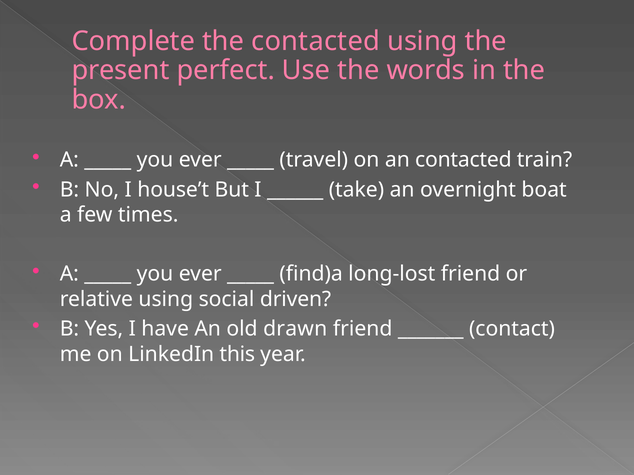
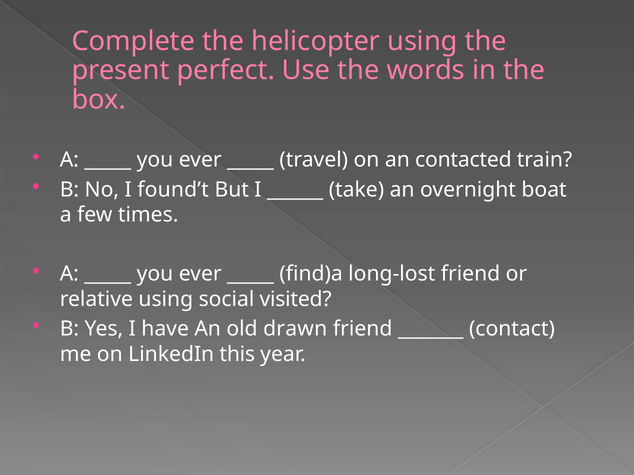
the contacted: contacted -> helicopter
house’t: house’t -> found’t
driven: driven -> visited
